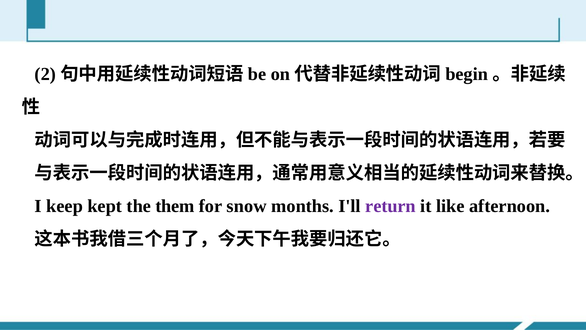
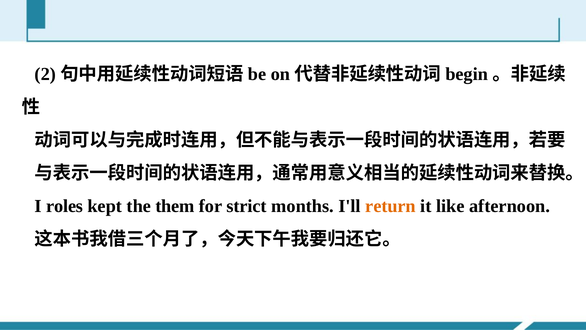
keep: keep -> roles
snow: snow -> strict
return colour: purple -> orange
